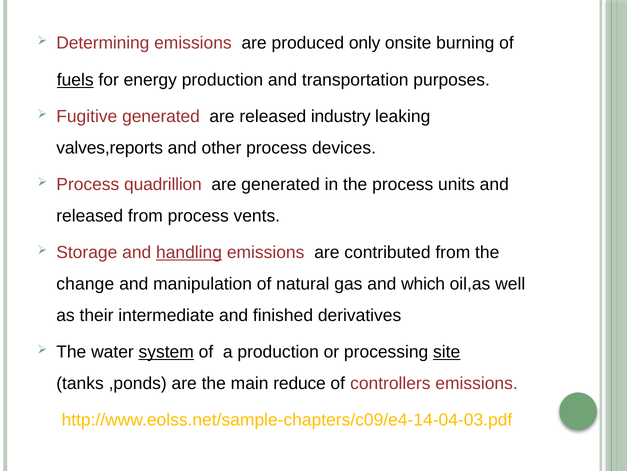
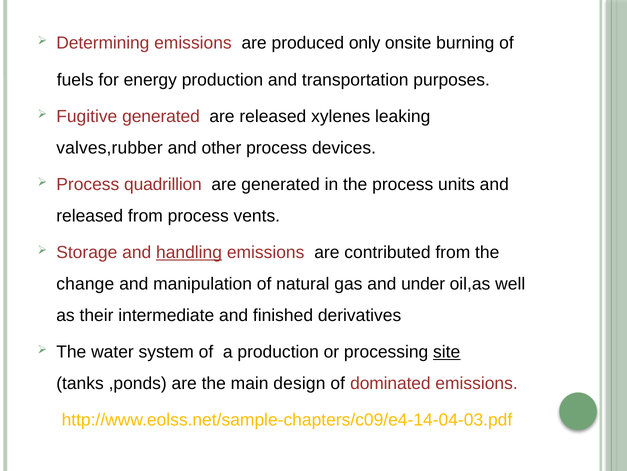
fuels underline: present -> none
industry: industry -> xylenes
valves,reports: valves,reports -> valves,rubber
which: which -> under
system underline: present -> none
reduce: reduce -> design
controllers: controllers -> dominated
